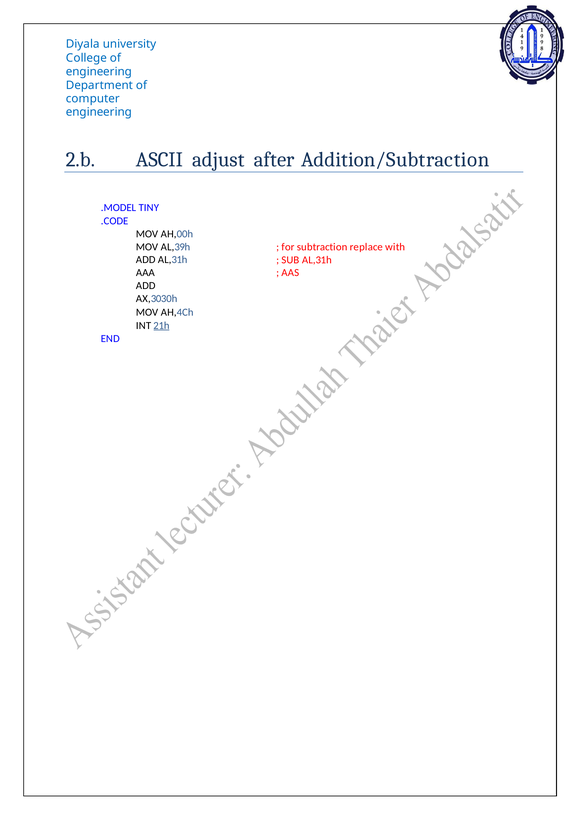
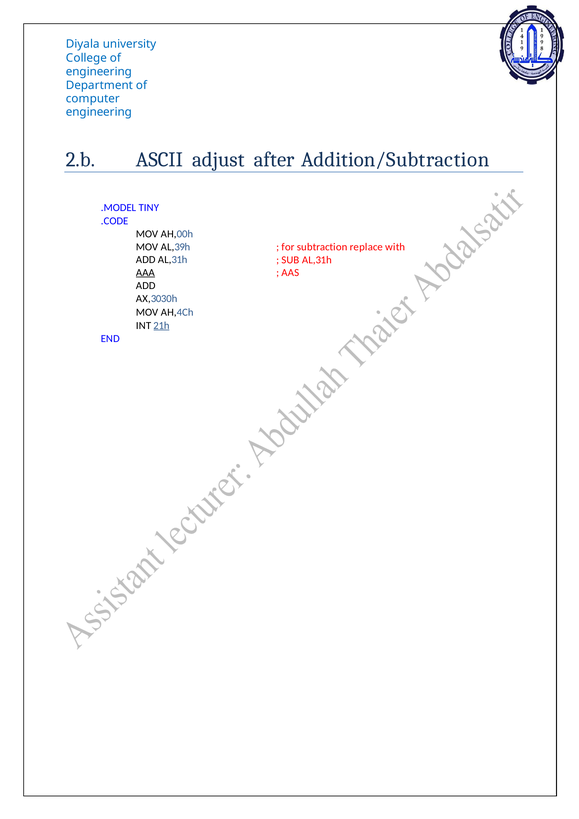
AAA underline: none -> present
